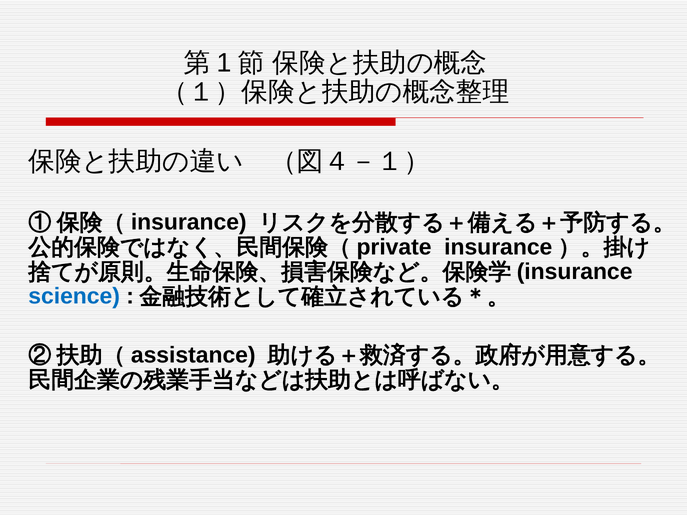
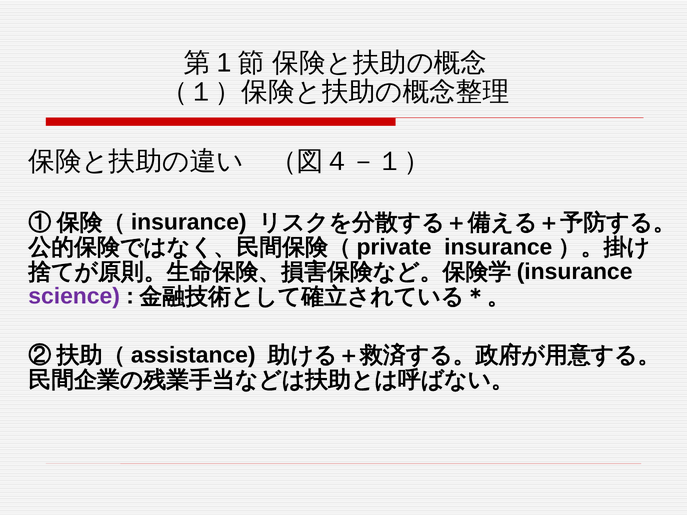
science colour: blue -> purple
